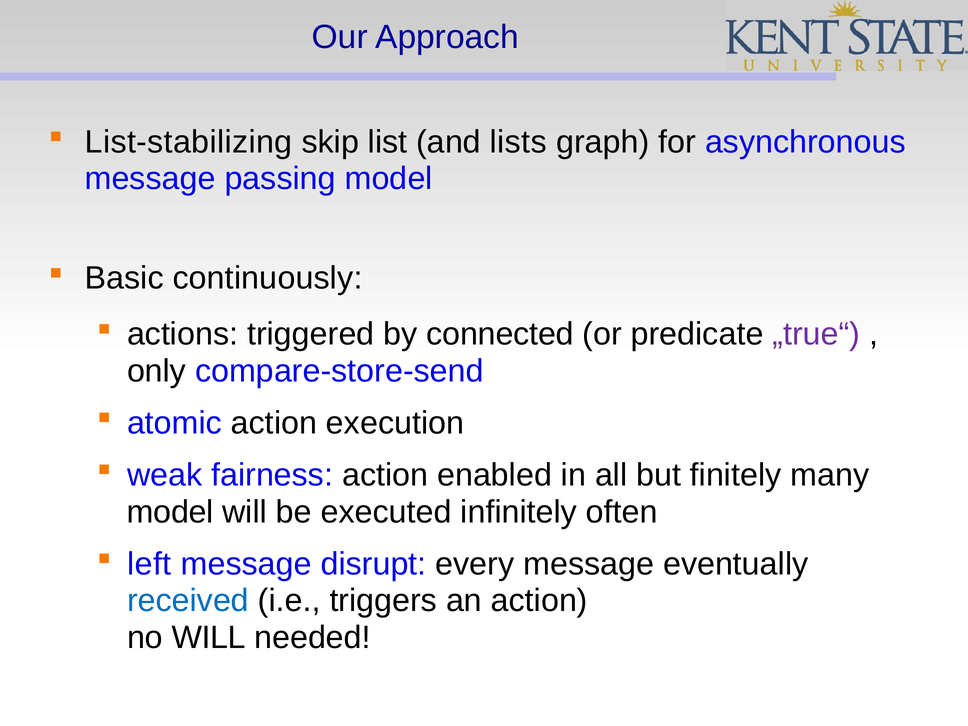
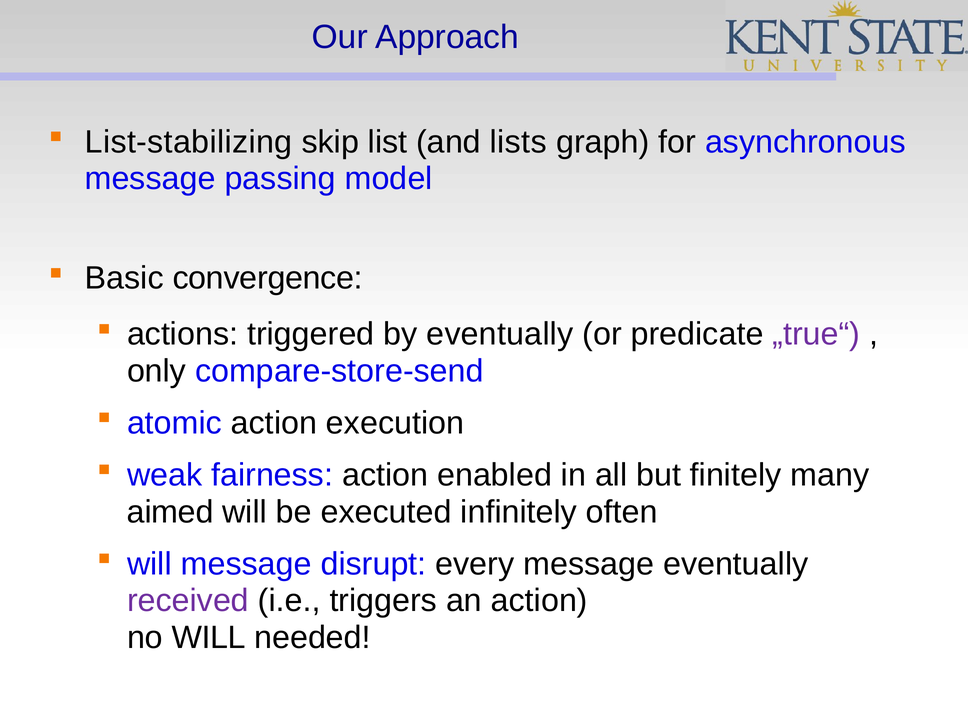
continuously: continuously -> convergence
by connected: connected -> eventually
model at (170, 512): model -> aimed
left at (149, 564): left -> will
received colour: blue -> purple
